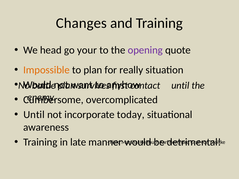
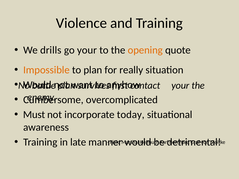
Changes: Changes -> Violence
head: head -> drills
opening colour: purple -> orange
contact until: until -> your
Until at (34, 115): Until -> Must
